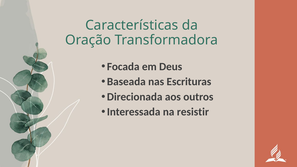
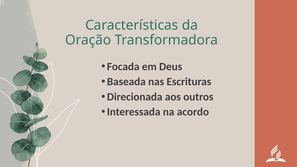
resistir: resistir -> acordo
